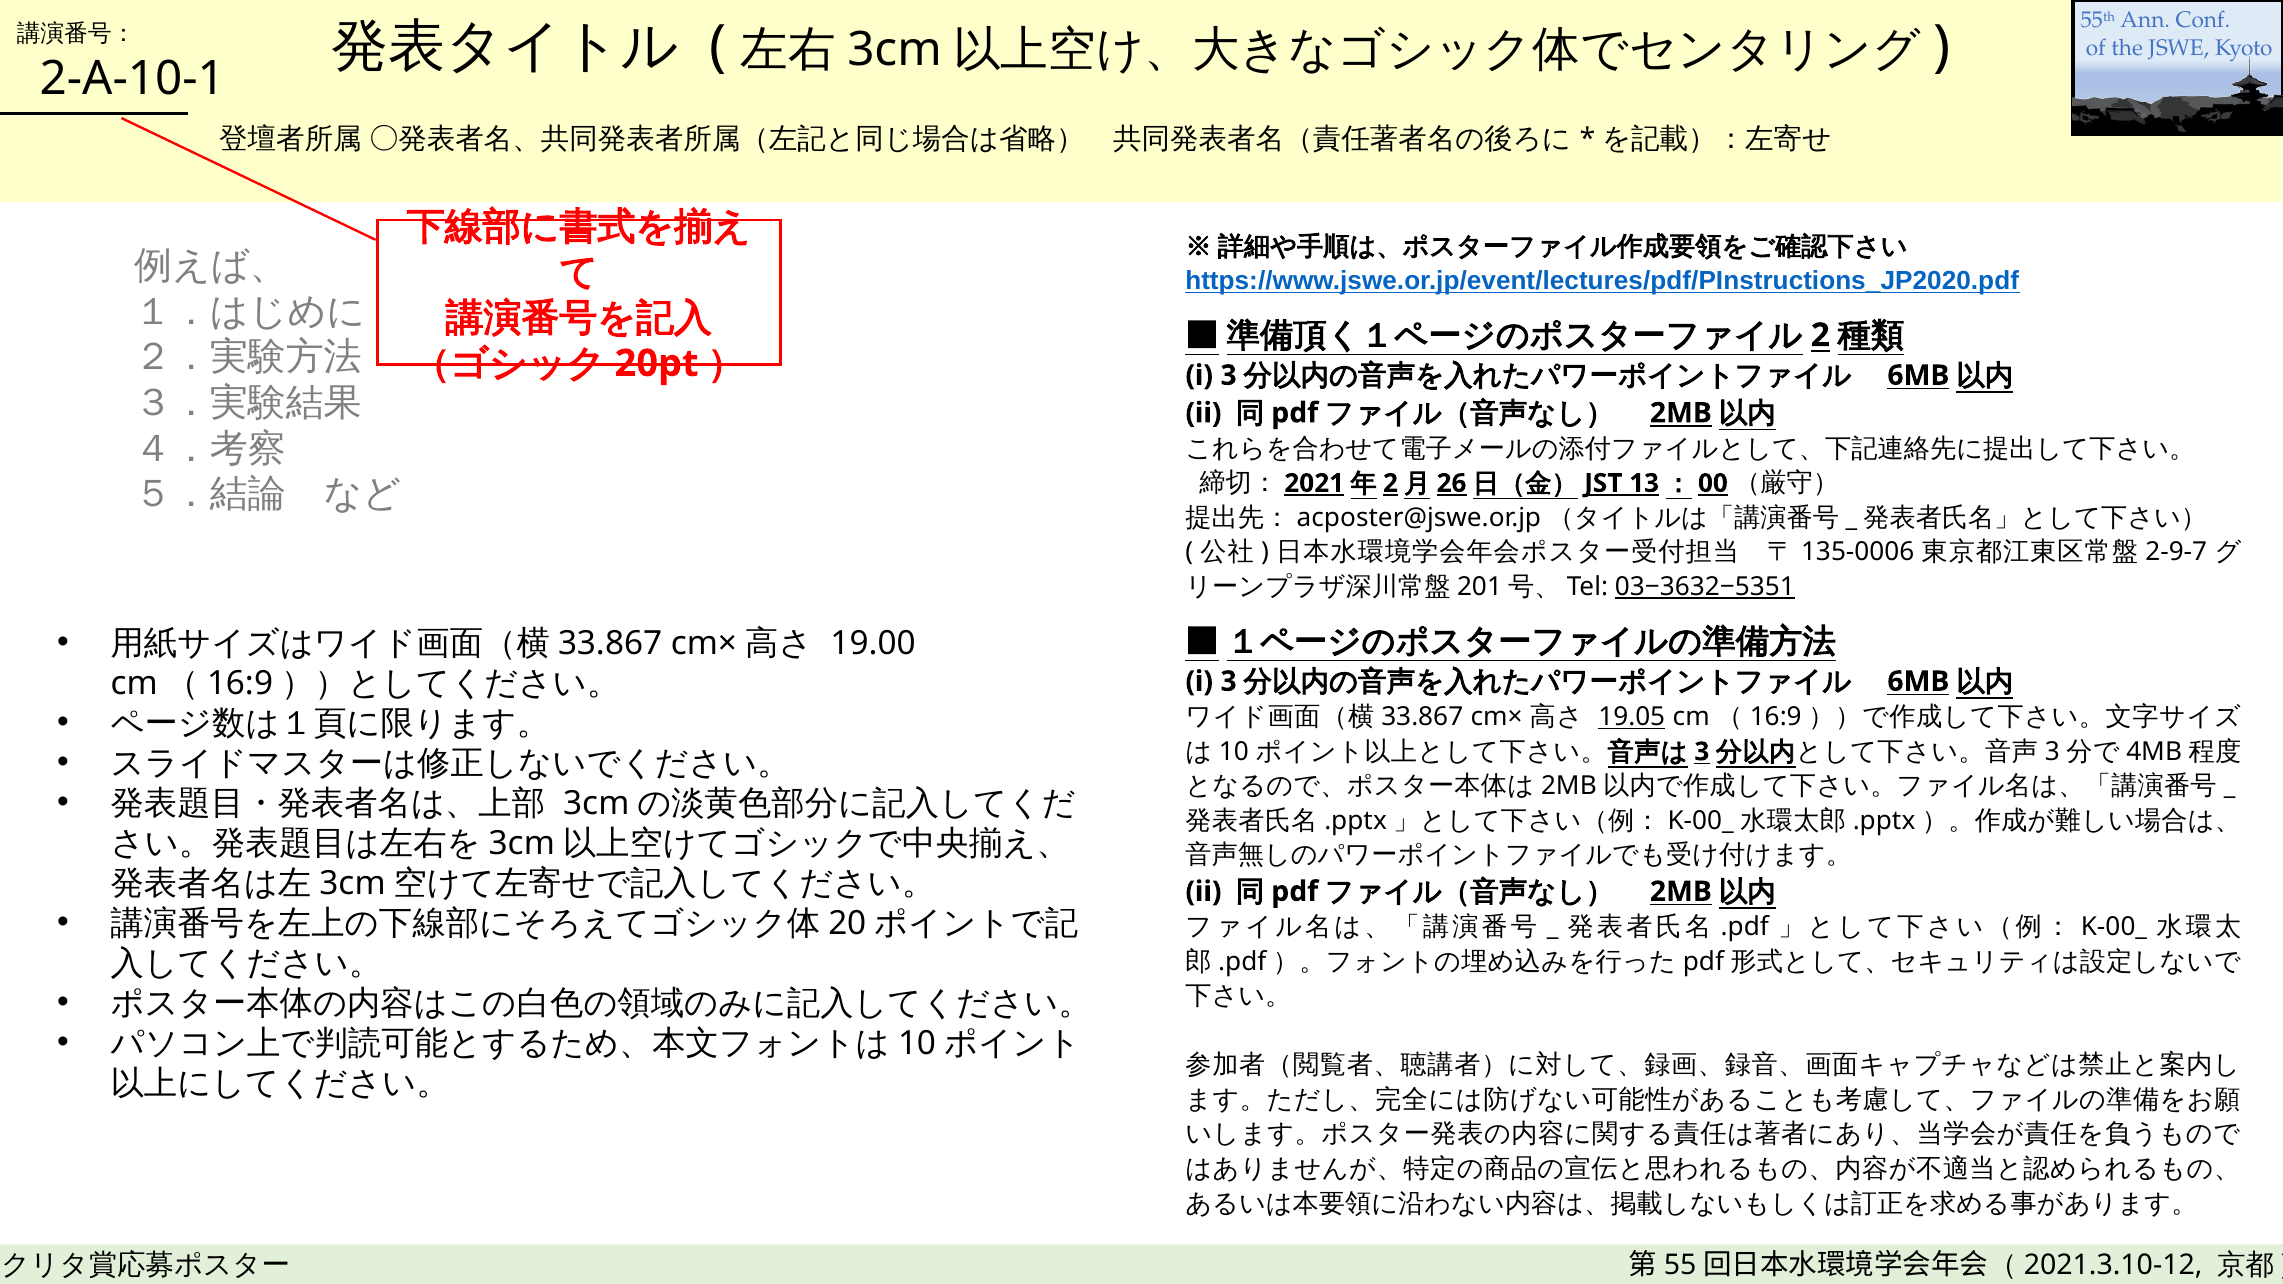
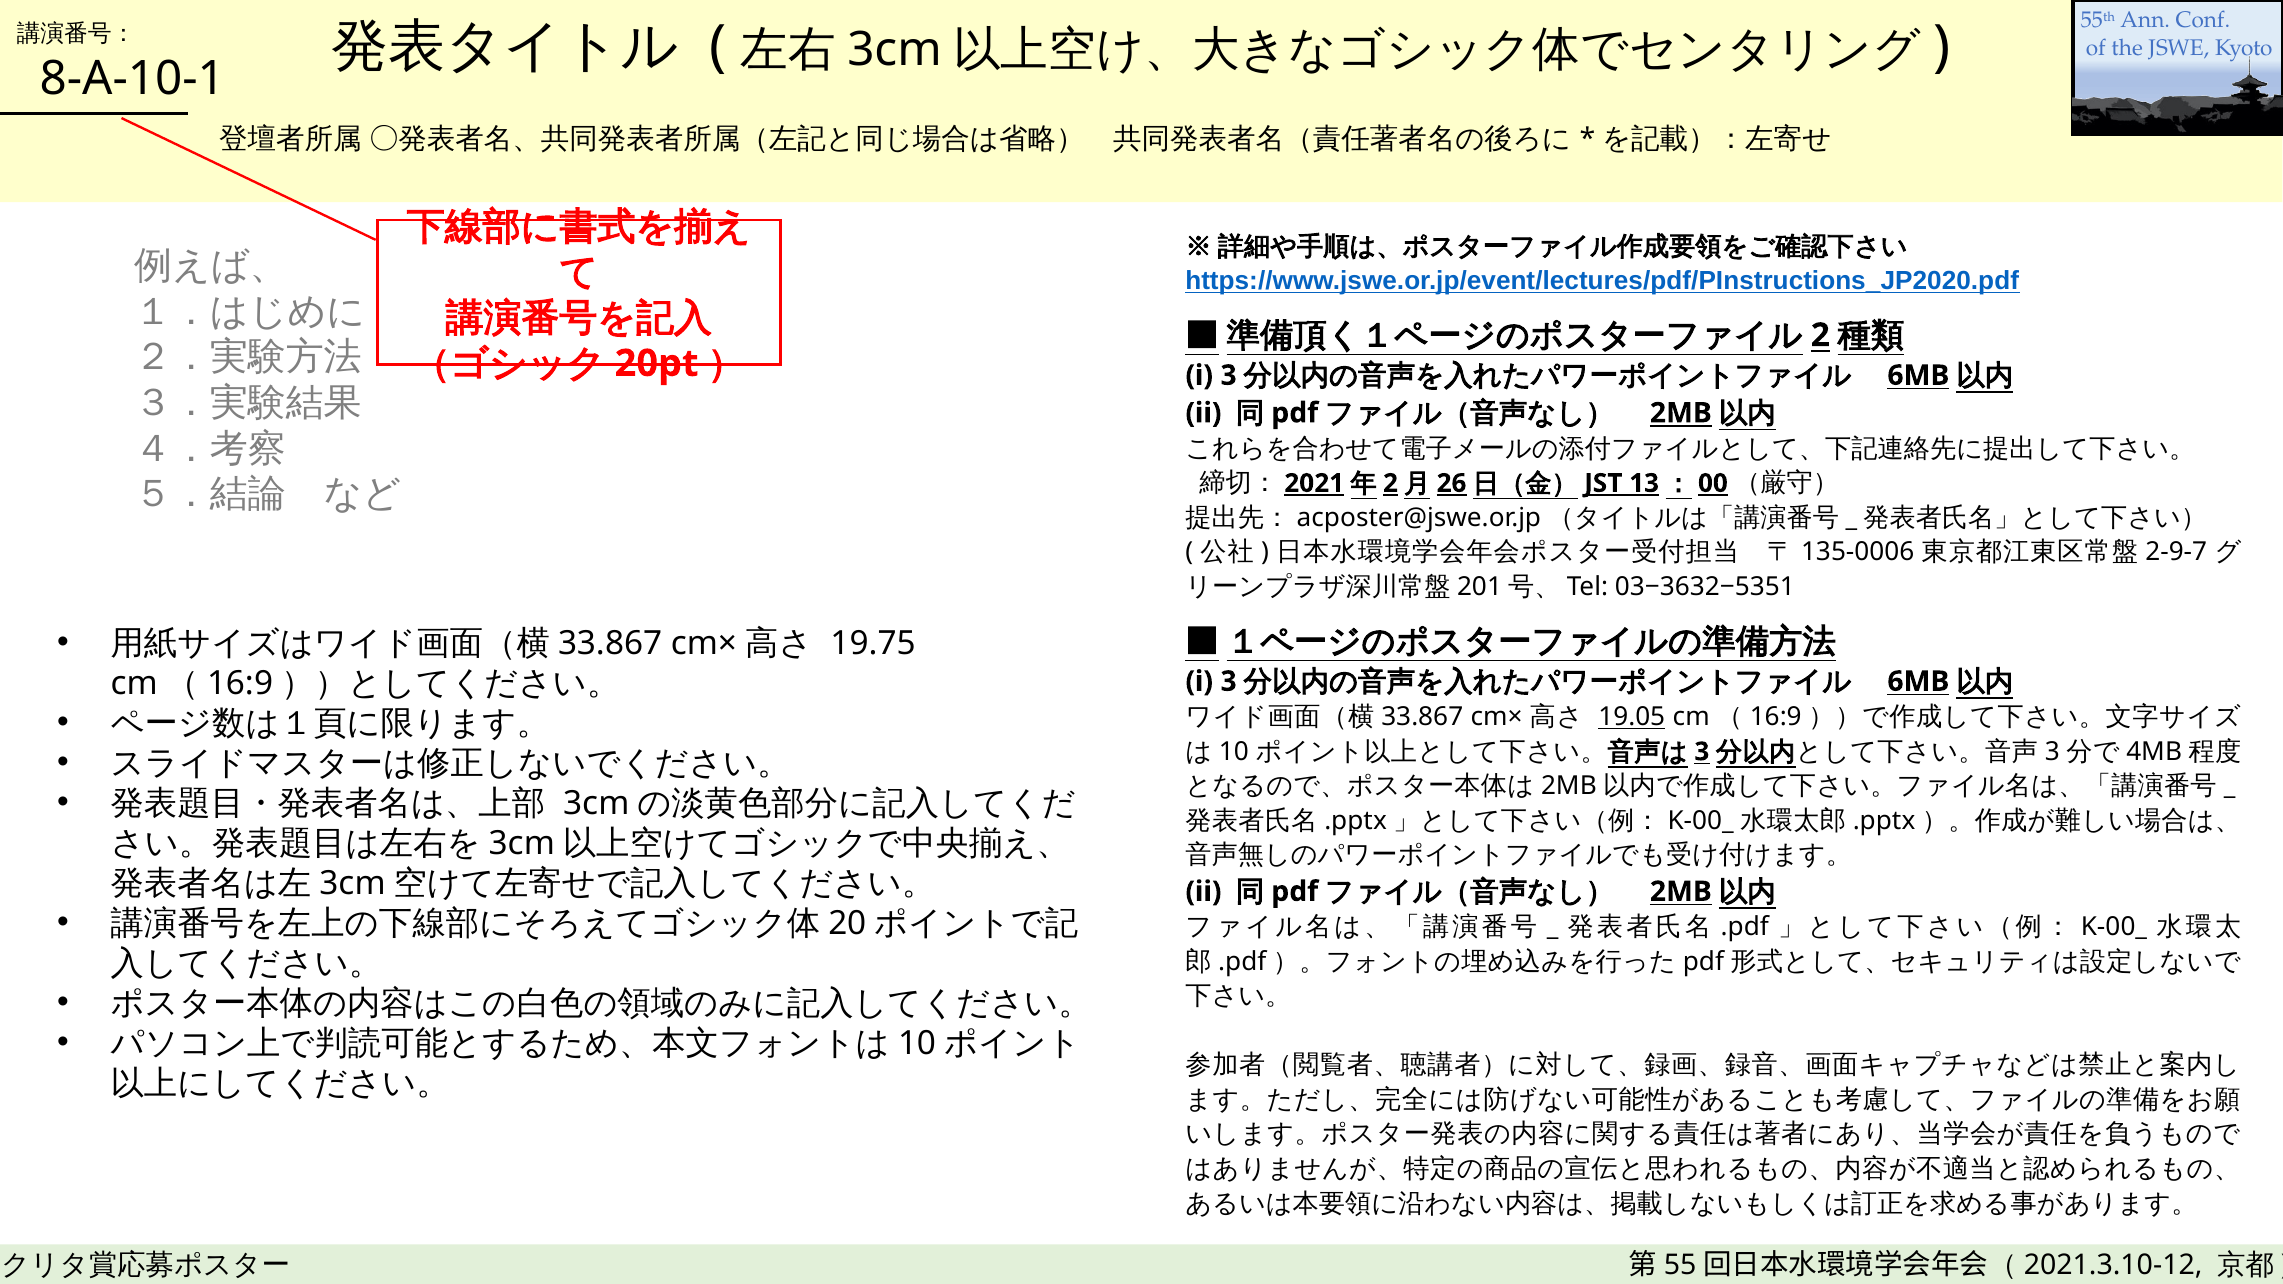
2-A-10-1: 2-A-10-1 -> 8-A-10-1
03−3632−5351 underline: present -> none
19.00: 19.00 -> 19.75
